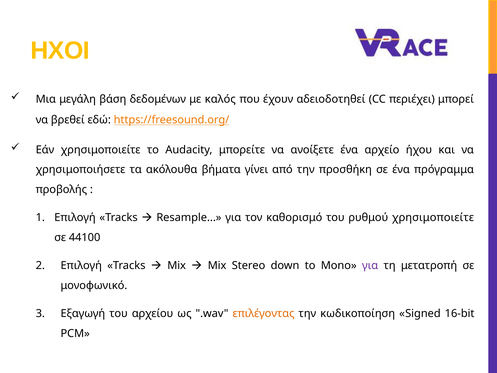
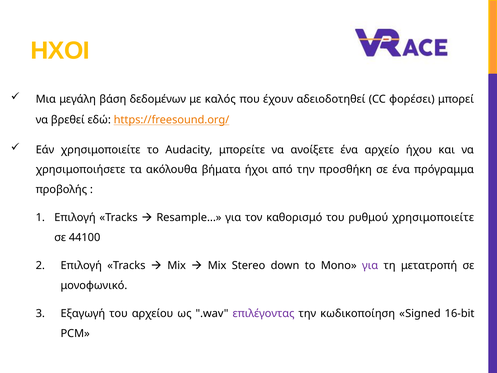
περιέχει: περιέχει -> φορέσει
γίνει: γίνει -> ήχοι
επιλέγοντας colour: orange -> purple
